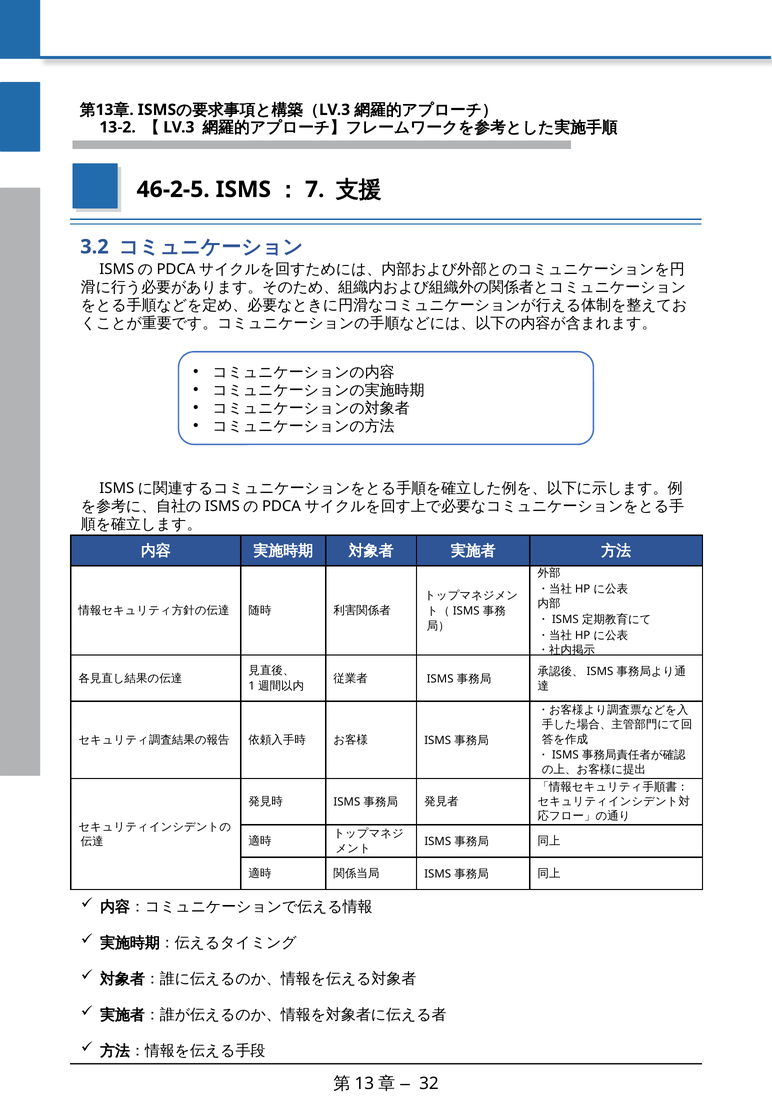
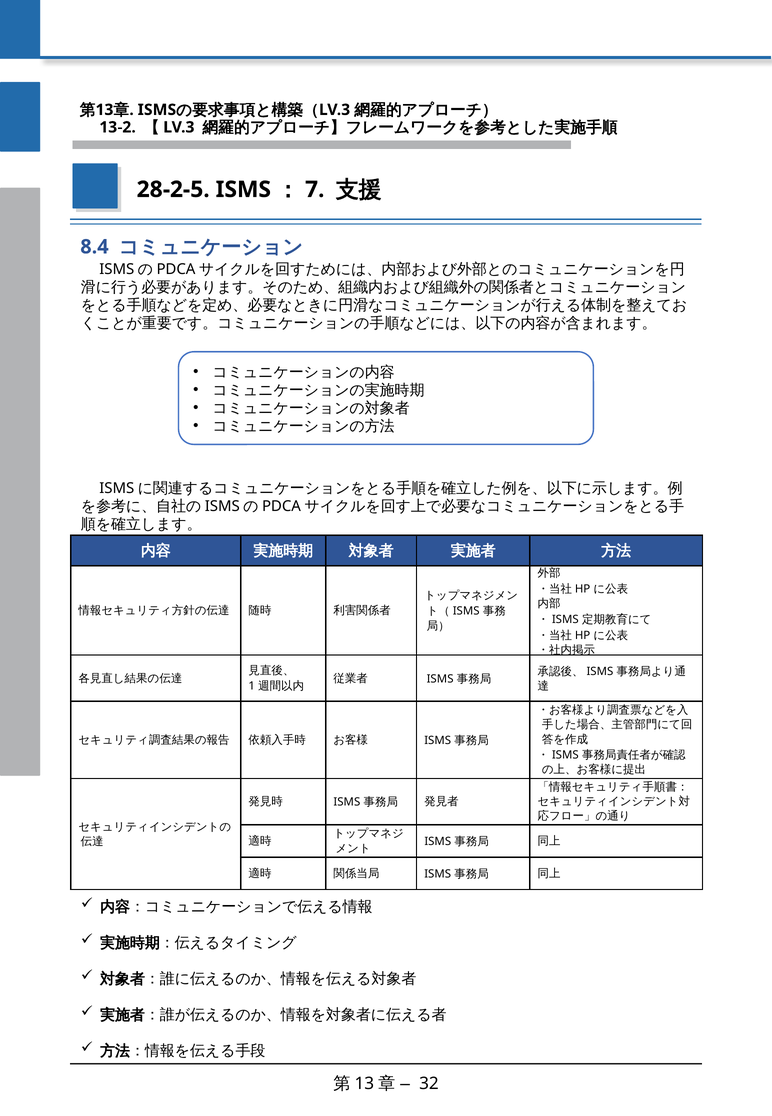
46-2-5: 46-2-5 -> 28-2-5
3.2: 3.2 -> 8.4
